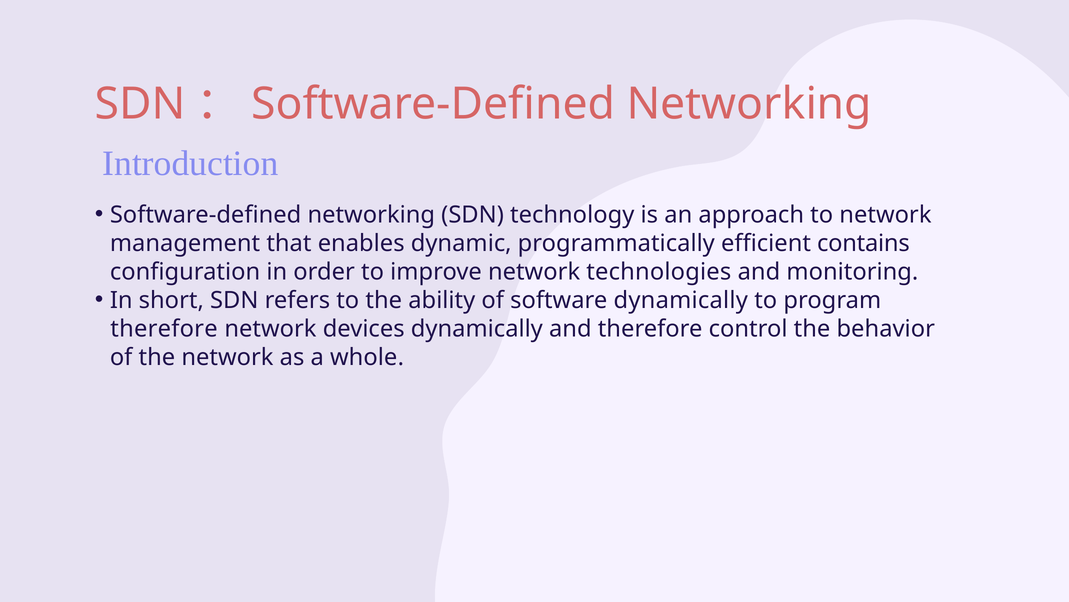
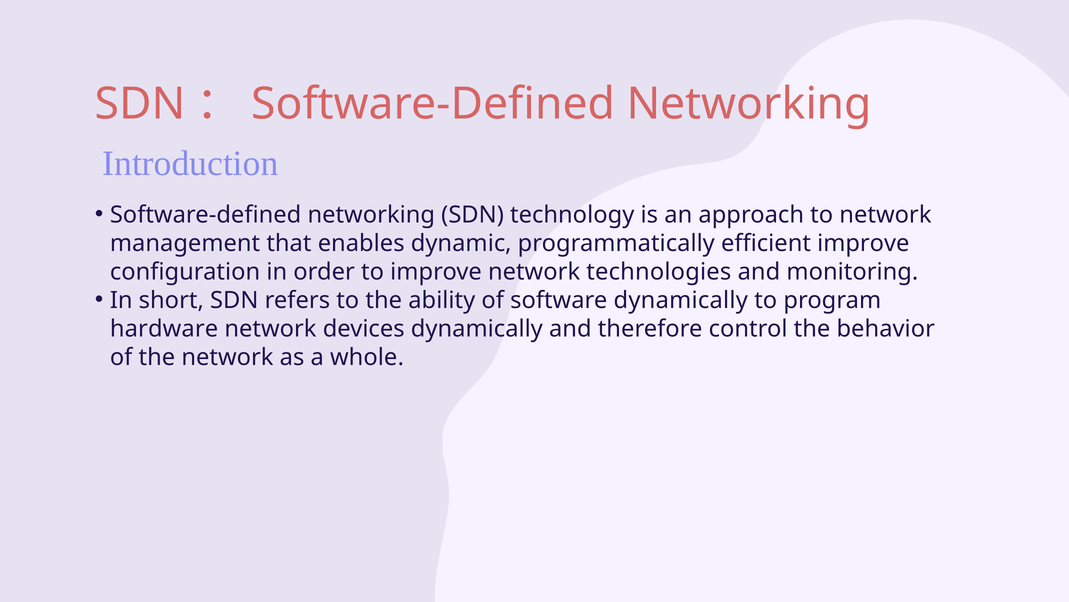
efficient contains: contains -> improve
therefore at (164, 329): therefore -> hardware
